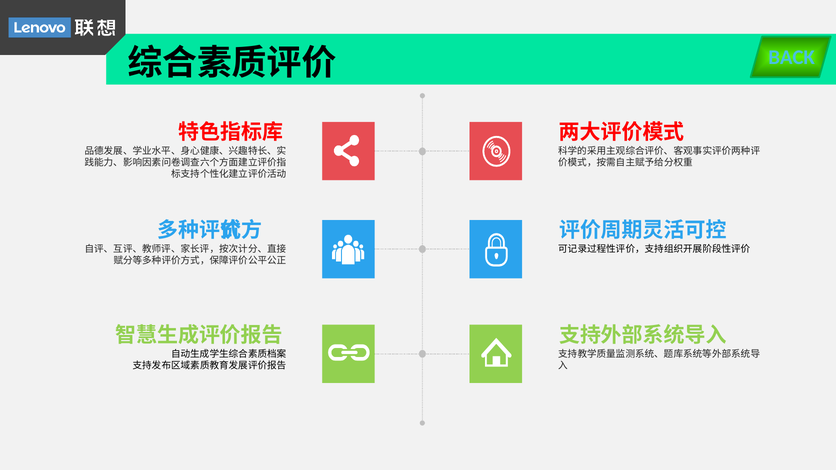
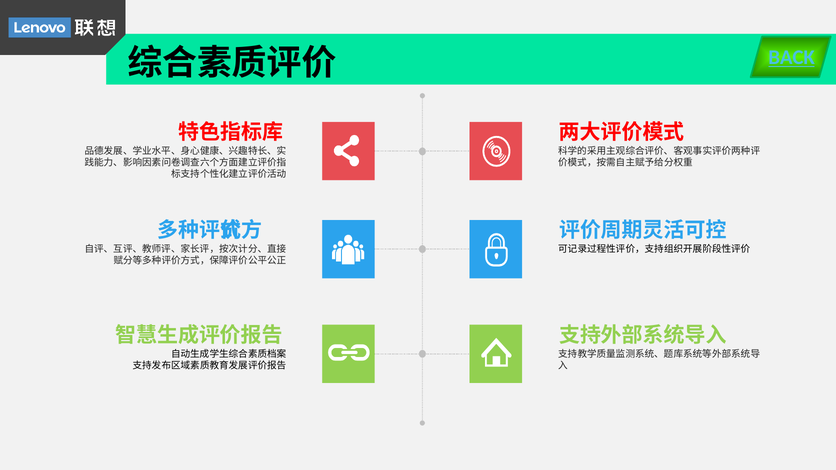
BACK underline: none -> present
